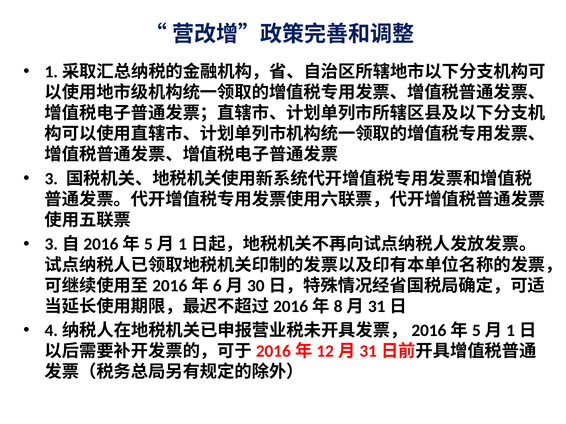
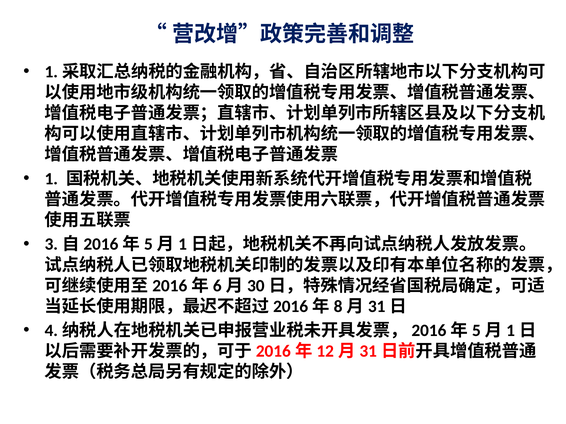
3: 3 -> 1
